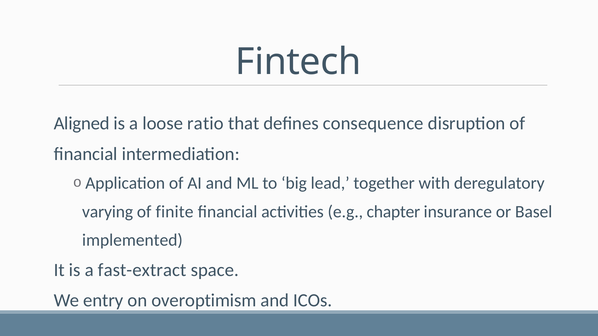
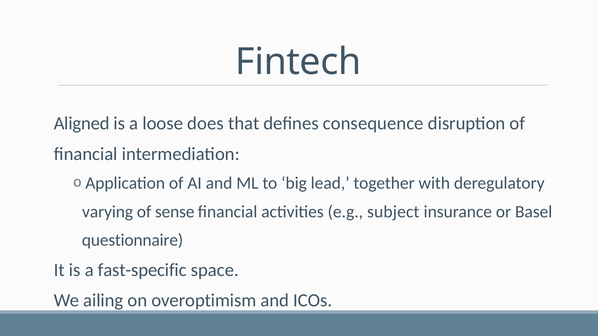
ratio: ratio -> does
finite: finite -> sense
chapter: chapter -> subject
implemented: implemented -> questionnaire
fast-extract: fast-extract -> fast-specific
entry: entry -> ailing
